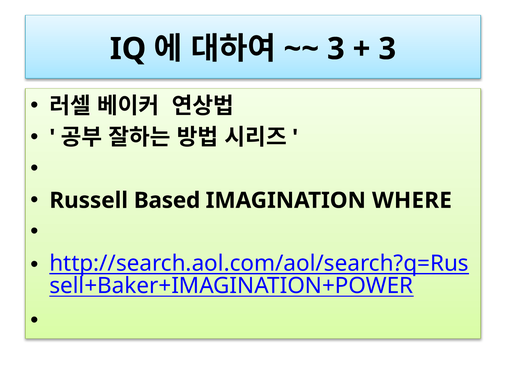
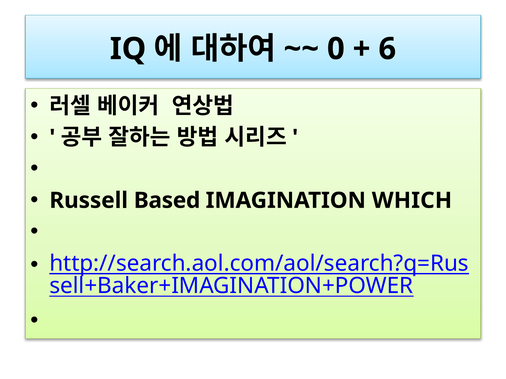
3 at (336, 49): 3 -> 0
3 at (387, 49): 3 -> 6
WHERE: WHERE -> WHICH
